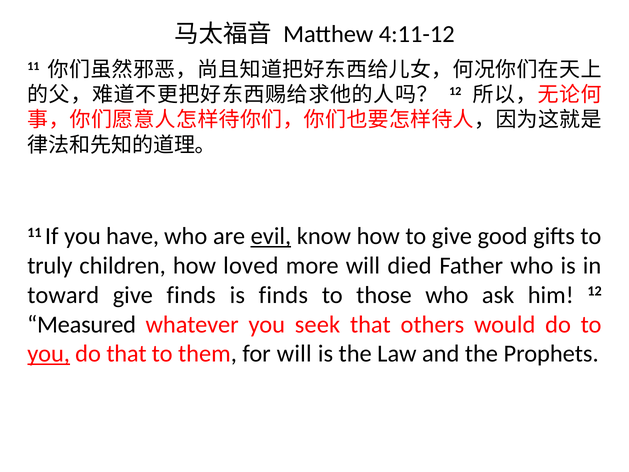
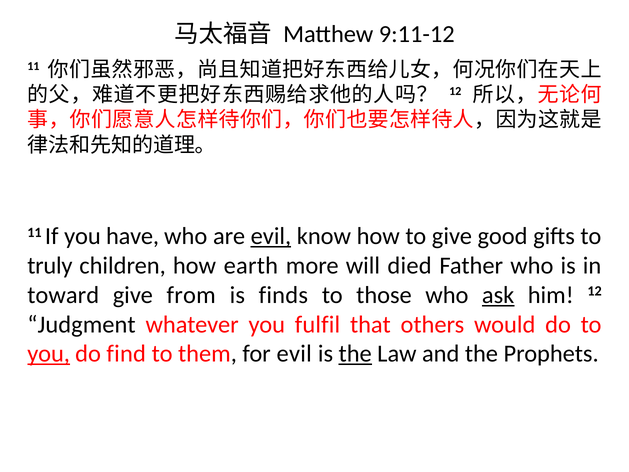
4:11-12: 4:11-12 -> 9:11-12
loved: loved -> earth
give finds: finds -> from
ask underline: none -> present
Measured: Measured -> Judgment
seek: seek -> fulfil
do that: that -> find
for will: will -> evil
the at (355, 354) underline: none -> present
